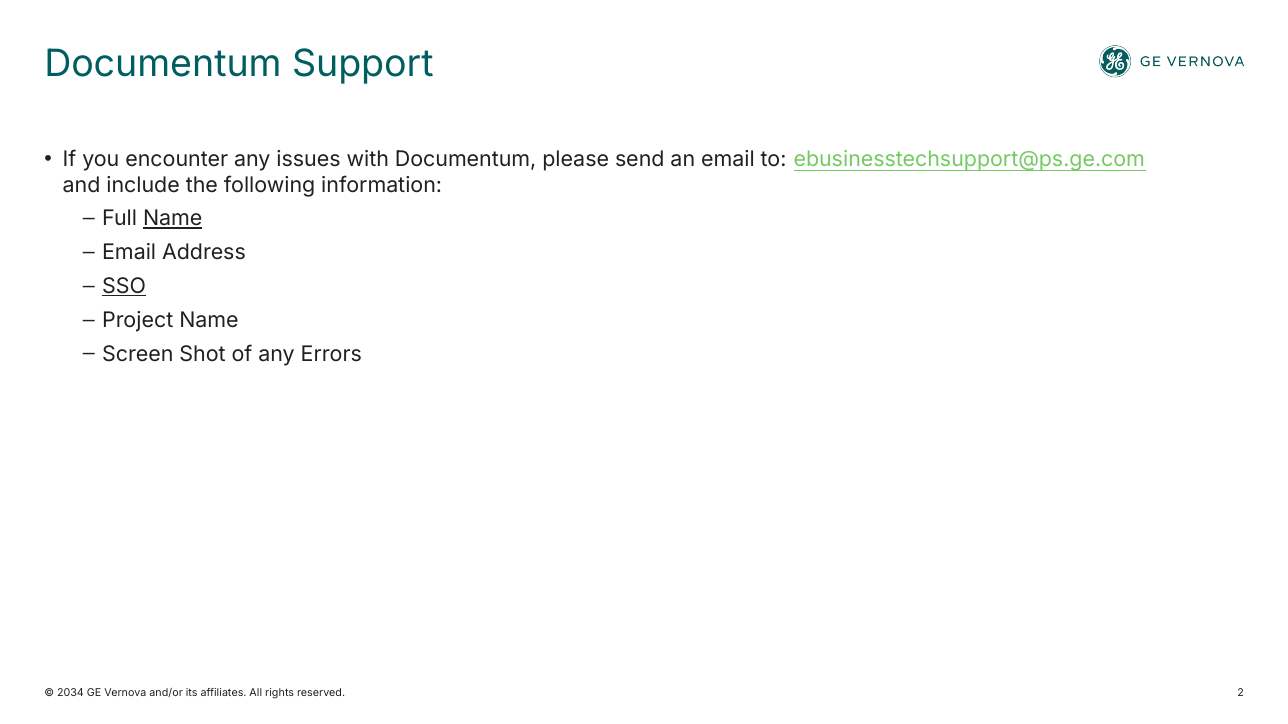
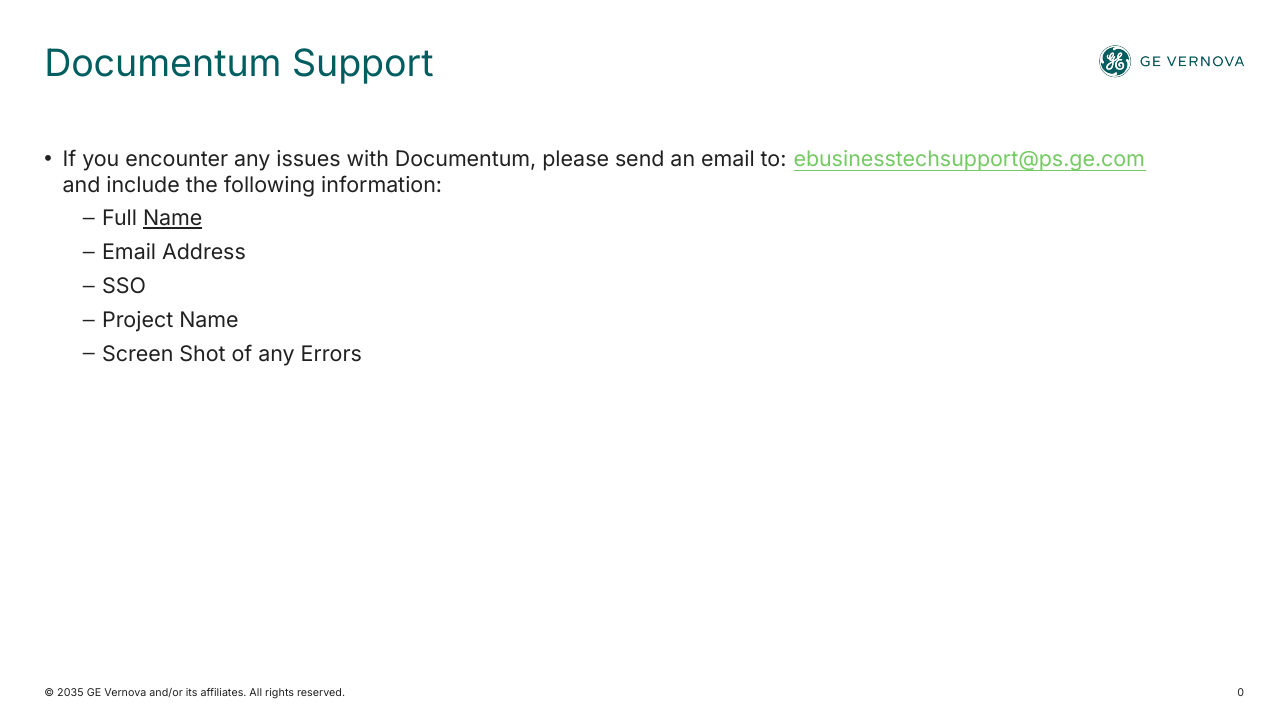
SSO underline: present -> none
2034: 2034 -> 2035
2: 2 -> 0
